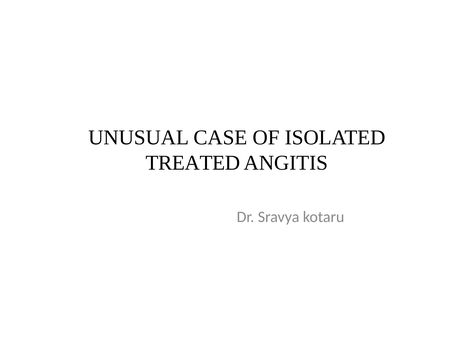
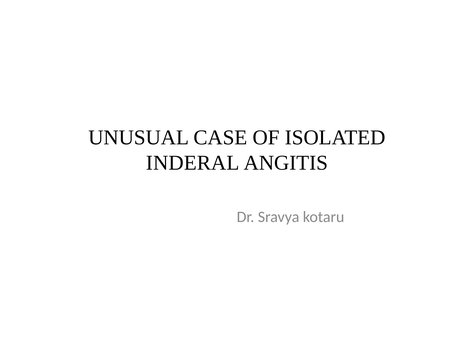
TREATED: TREATED -> INDERAL
